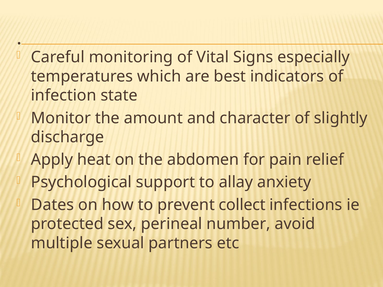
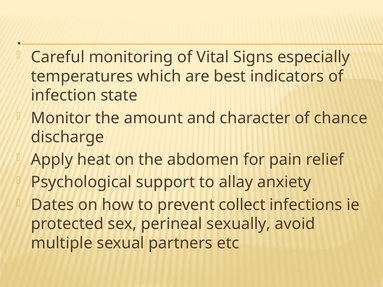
slightly: slightly -> chance
number: number -> sexually
